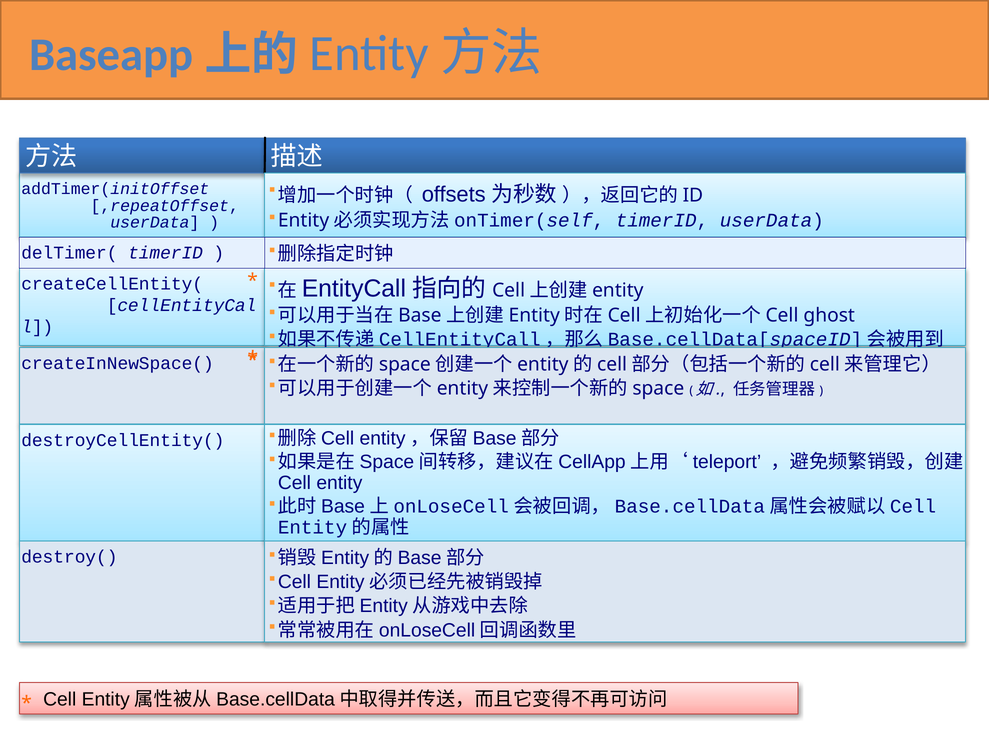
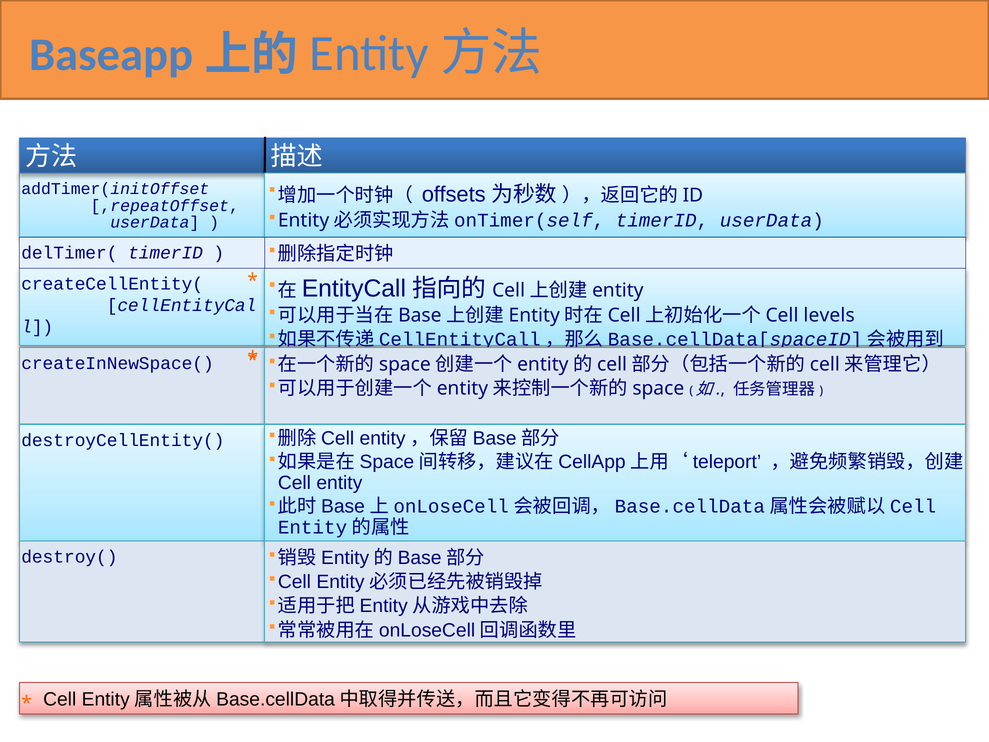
ghost: ghost -> levels
